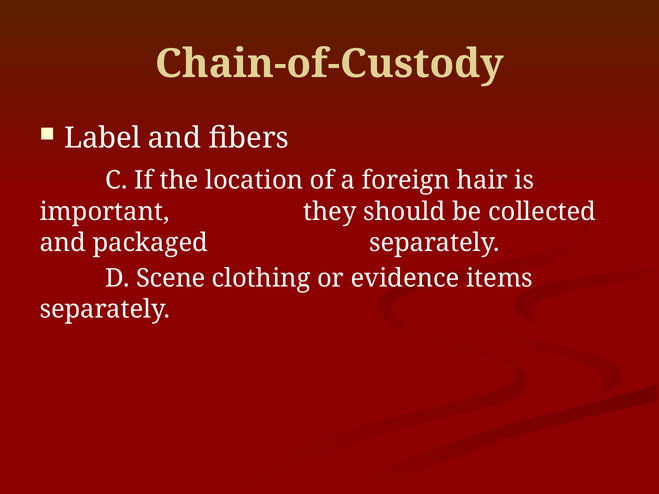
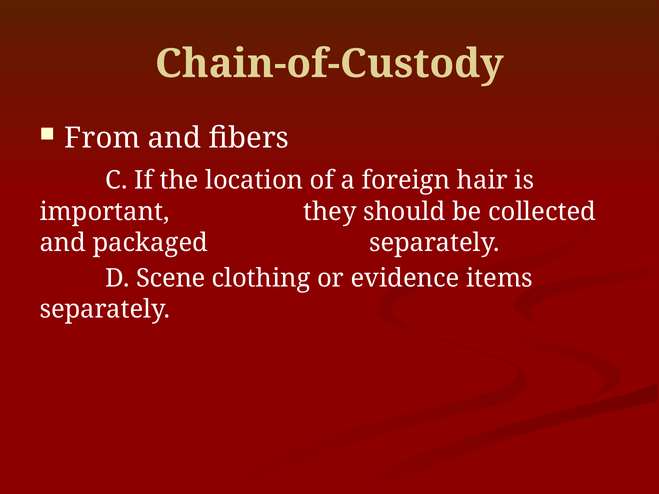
Label: Label -> From
